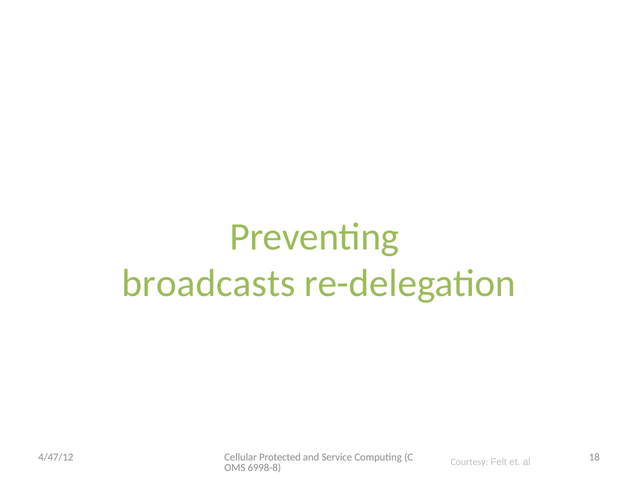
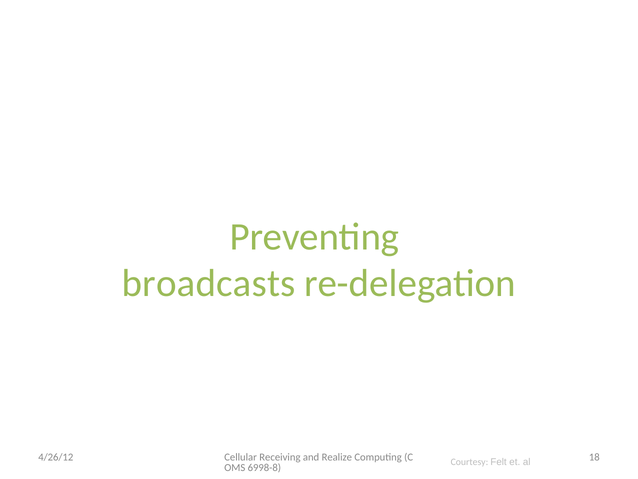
Protected: Protected -> Receiving
Service: Service -> Realize
4/47/12: 4/47/12 -> 4/26/12
